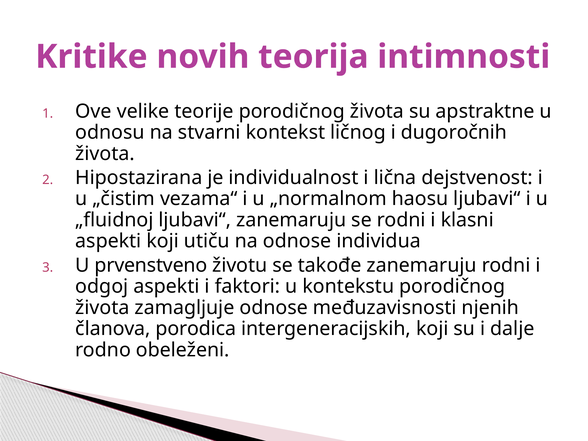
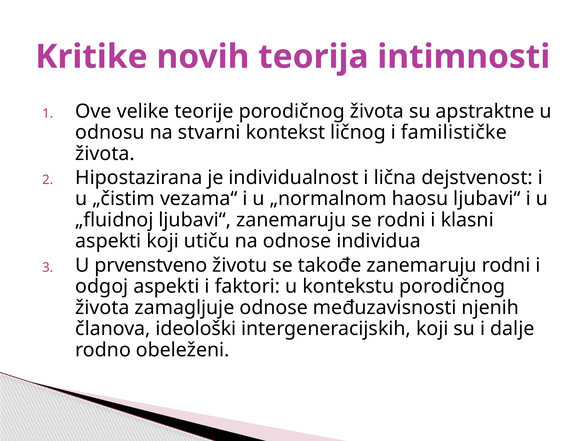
dugoročnih: dugoročnih -> familističke
porodica: porodica -> ideološki
